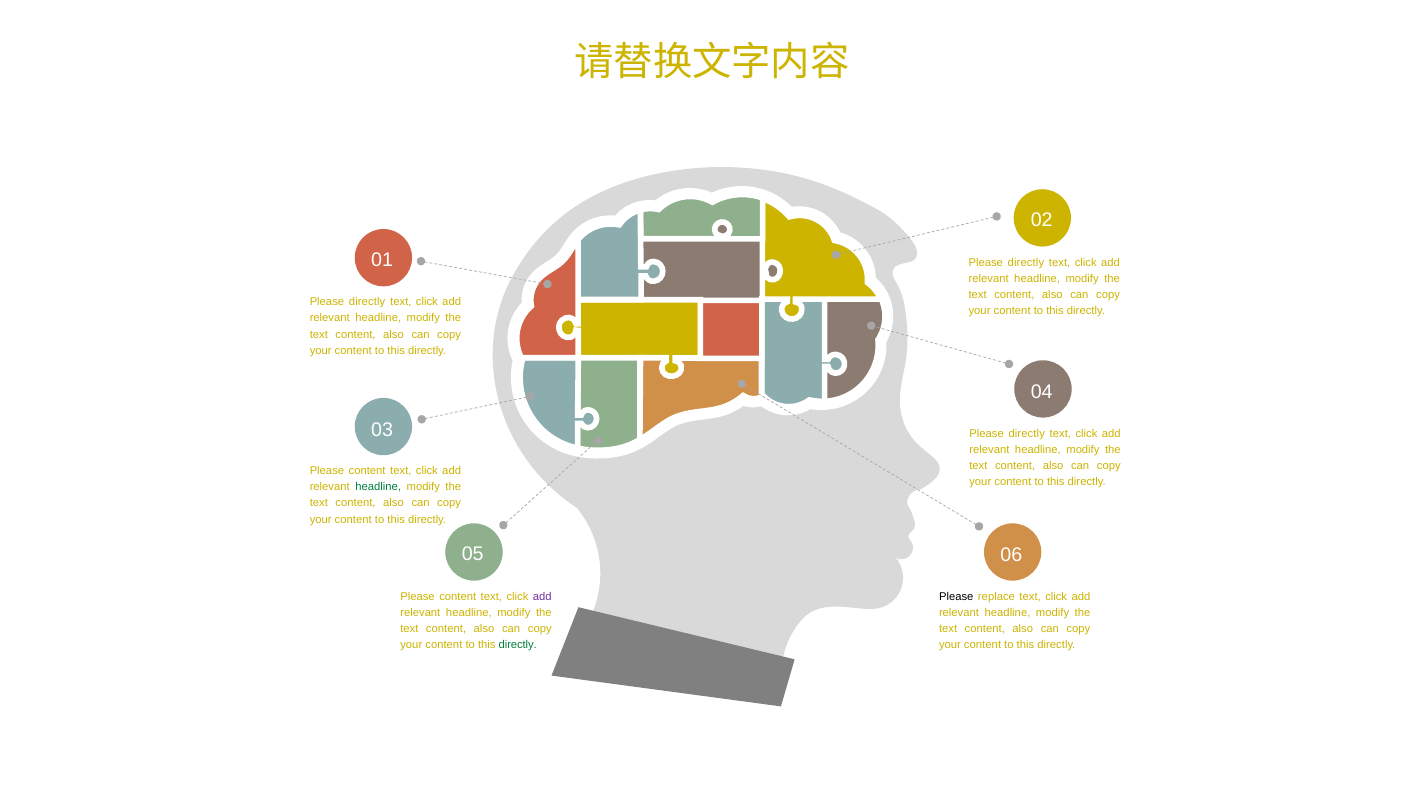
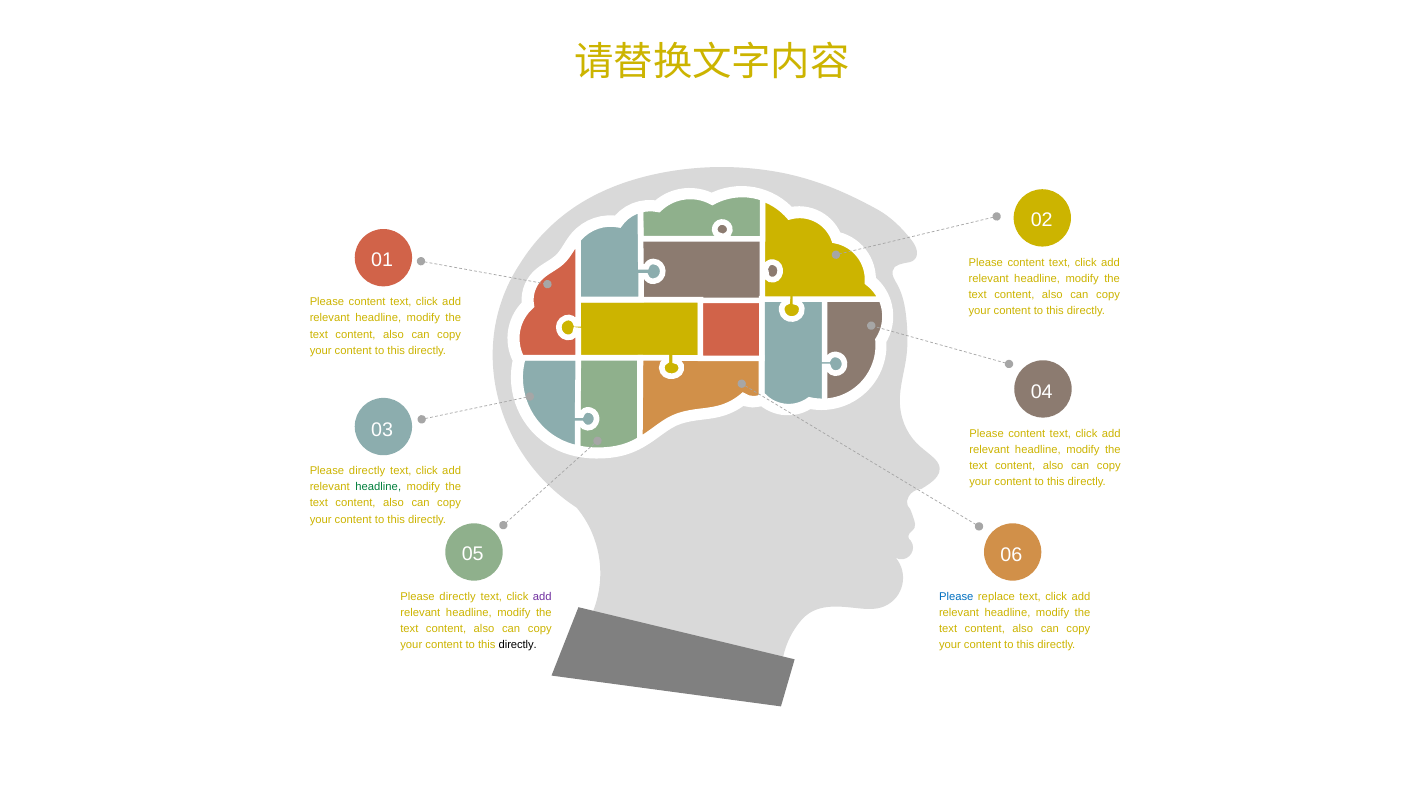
directly at (1026, 262): directly -> content
directly at (367, 302): directly -> content
directly at (1027, 433): directly -> content
content at (367, 471): content -> directly
content at (458, 596): content -> directly
Please at (956, 596) colour: black -> blue
directly at (518, 645) colour: green -> black
